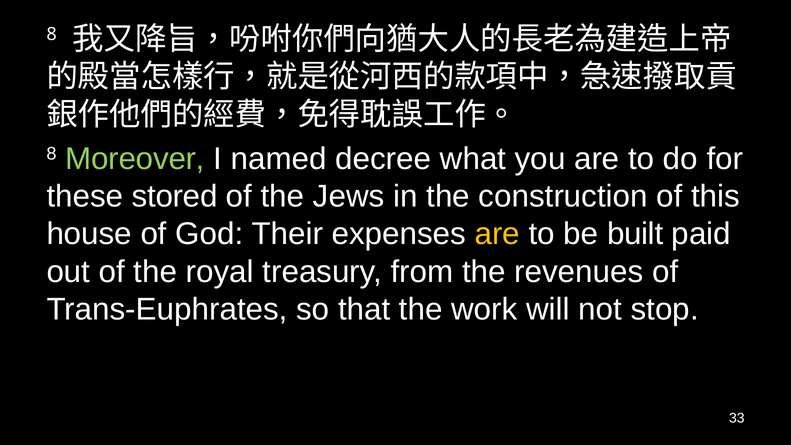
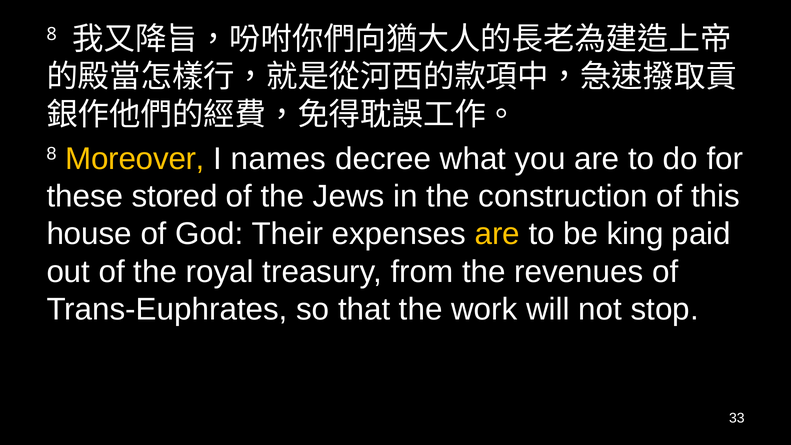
Moreover colour: light green -> yellow
named: named -> names
built: built -> king
